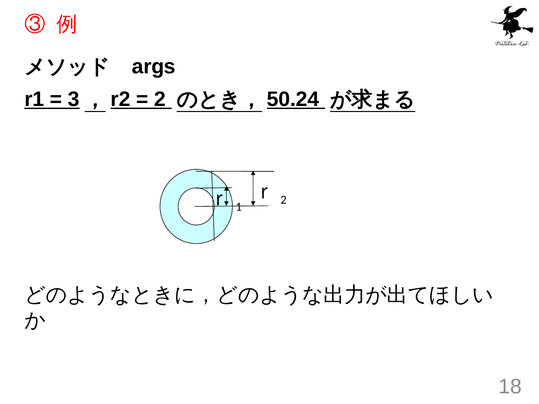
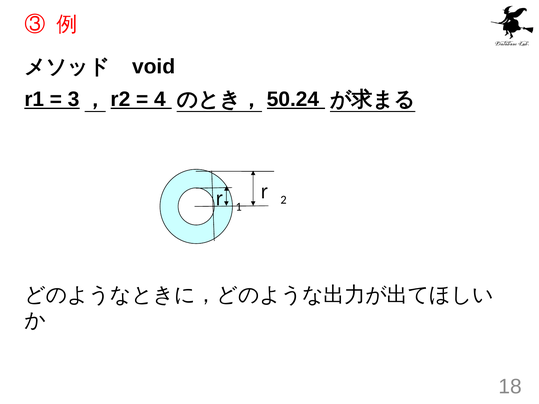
args: args -> void
2 at (160, 99): 2 -> 4
